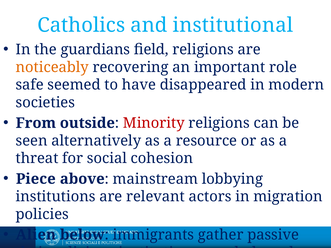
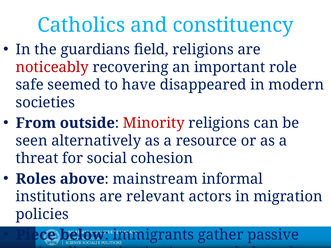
institutional: institutional -> constituency
noticeably colour: orange -> red
Piece: Piece -> Roles
lobbying: lobbying -> informal
Alien: Alien -> Piece
